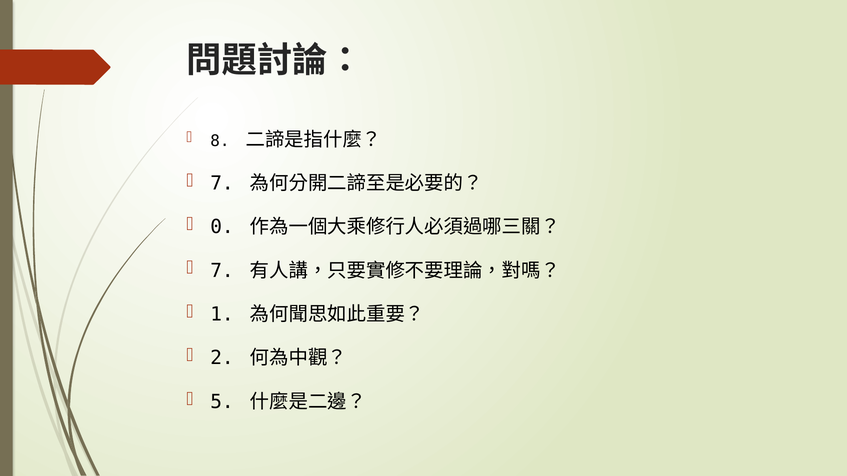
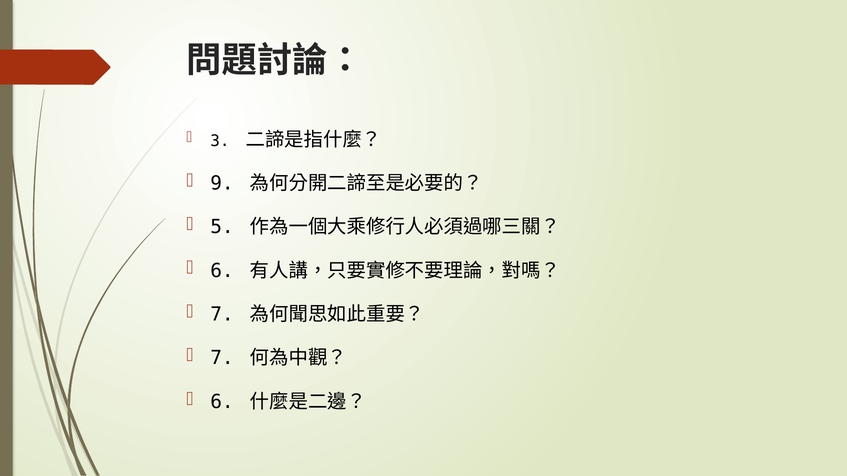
8: 8 -> 3
7 at (222, 184): 7 -> 9
0: 0 -> 5
7 at (222, 271): 7 -> 6
1 at (222, 315): 1 -> 7
2 at (222, 358): 2 -> 7
5 at (222, 402): 5 -> 6
